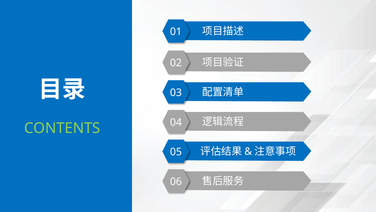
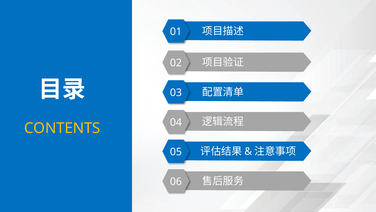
CONTENTS colour: light green -> yellow
